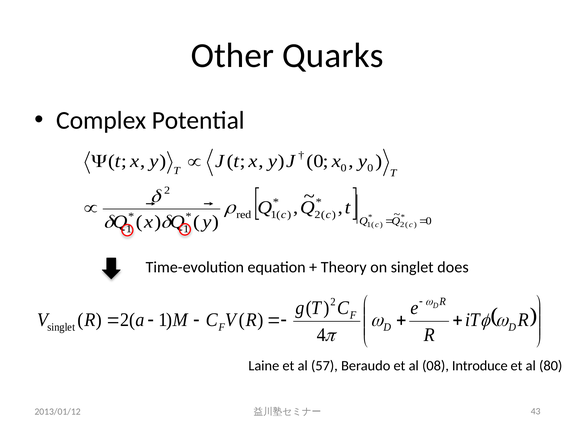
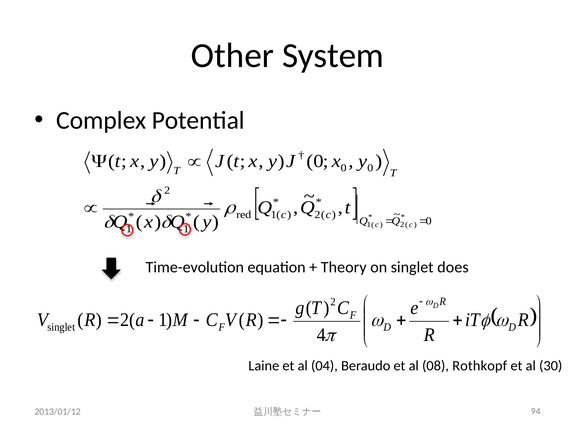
Quarks: Quarks -> System
57: 57 -> 04
Introduce: Introduce -> Rothkopf
80: 80 -> 30
43: 43 -> 94
